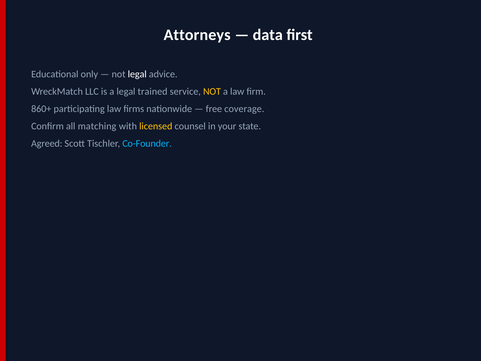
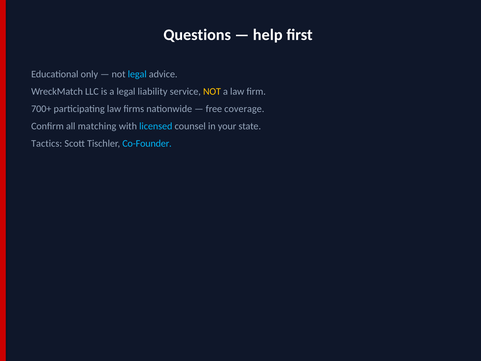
Attorneys: Attorneys -> Questions
data: data -> help
legal at (137, 74) colour: white -> light blue
trained: trained -> liability
860+: 860+ -> 700+
licensed colour: yellow -> light blue
Agreed: Agreed -> Tactics
